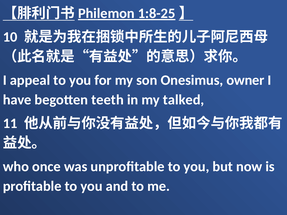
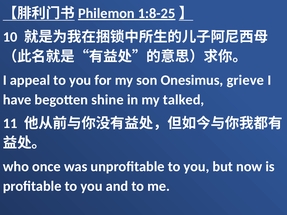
owner: owner -> grieve
teeth: teeth -> shine
